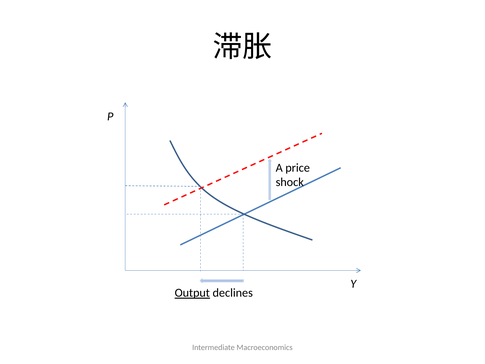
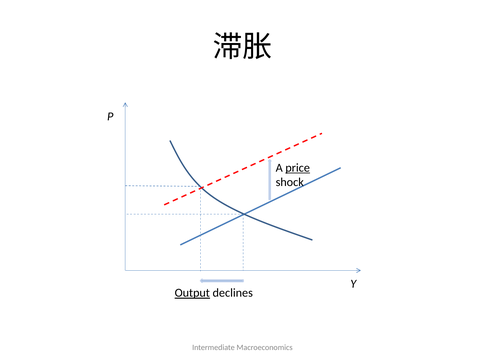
price underline: none -> present
